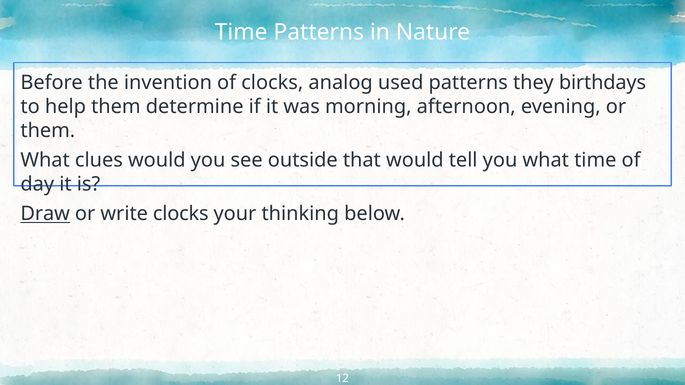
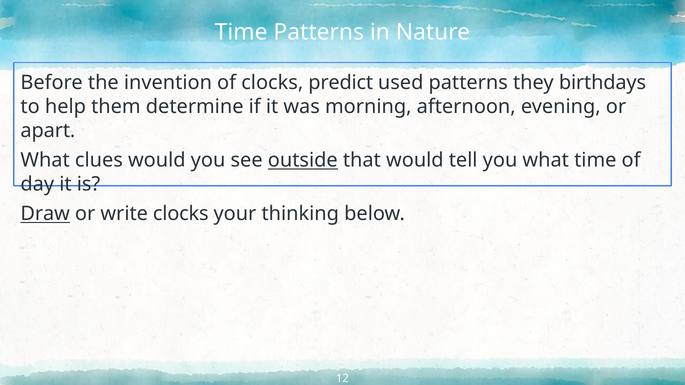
analog: analog -> predict
them at (48, 131): them -> apart
outside underline: none -> present
